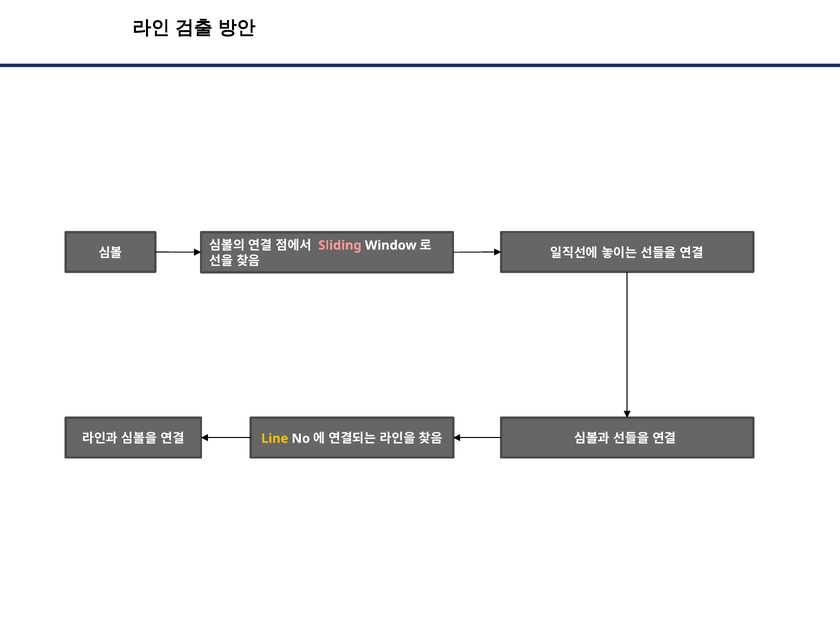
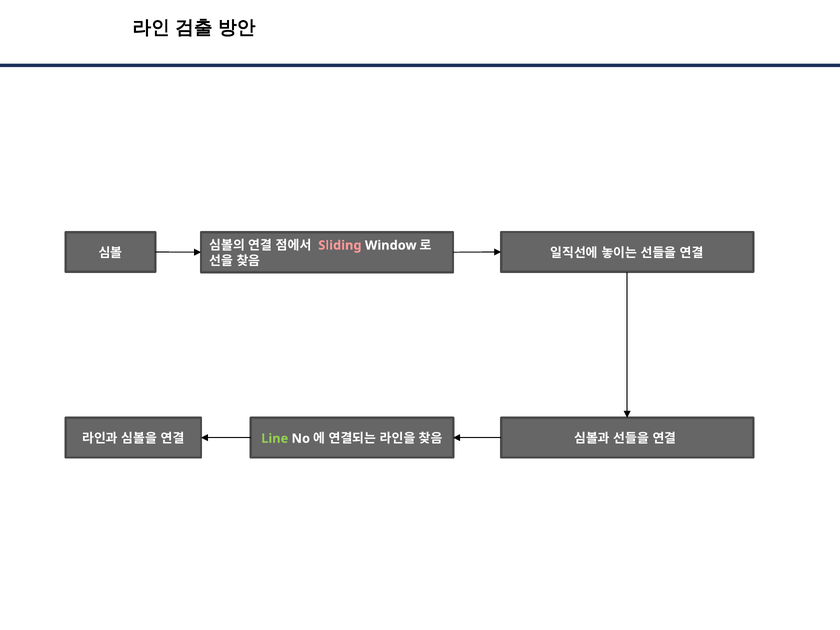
Line colour: yellow -> light green
